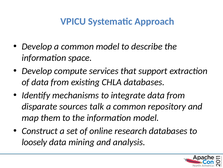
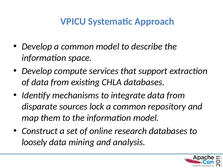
talk: talk -> lock
